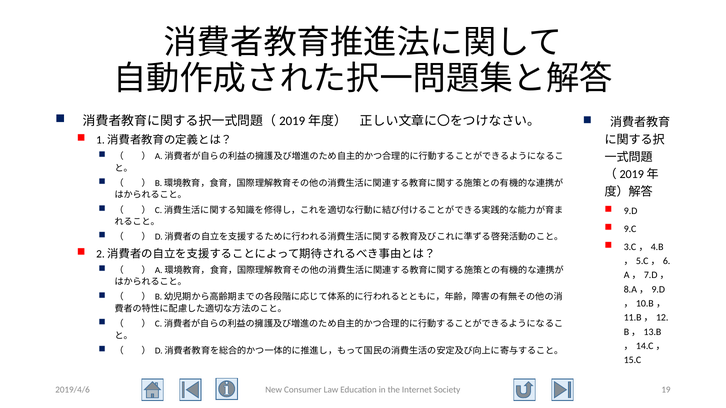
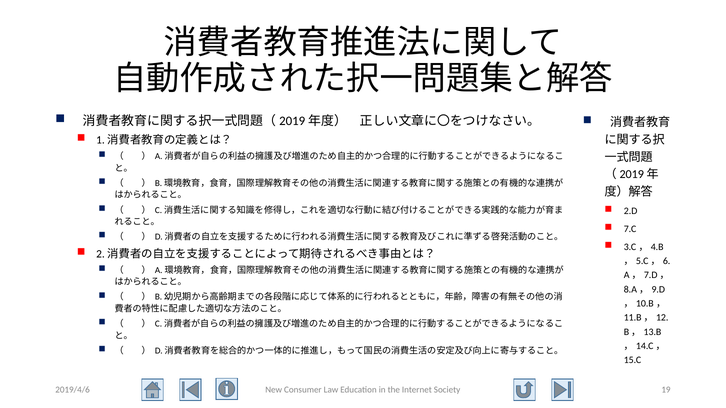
9.D: 9.D -> 2.D
9.C: 9.C -> 7.C
